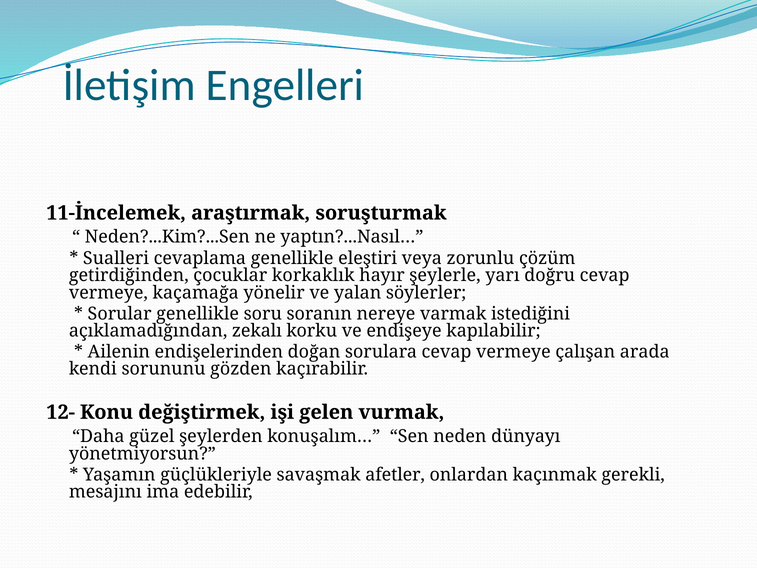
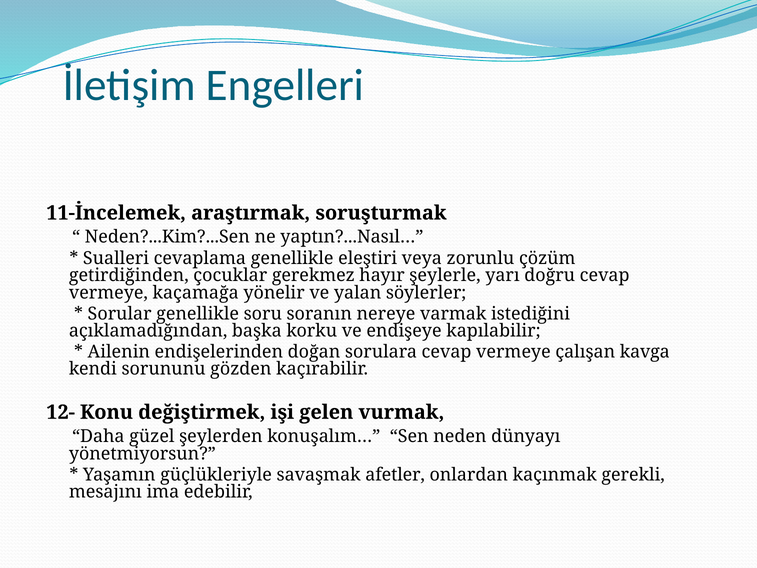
korkaklık: korkaklık -> gerekmez
zekalı: zekalı -> başka
arada: arada -> kavga
